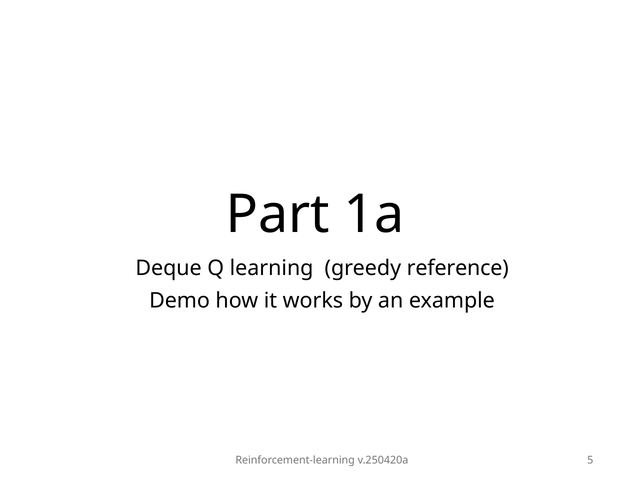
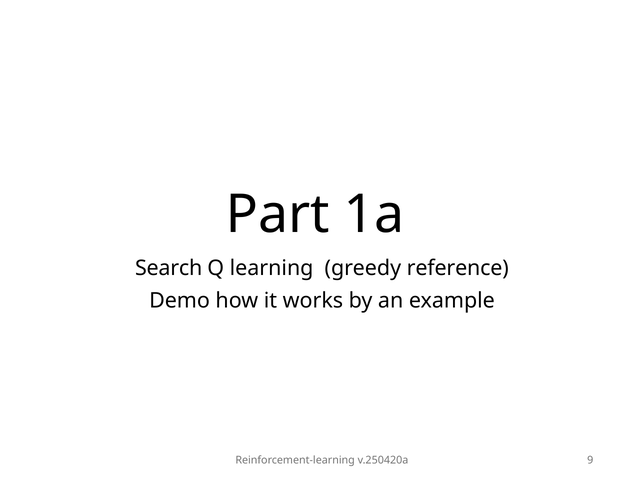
Deque: Deque -> Search
5: 5 -> 9
